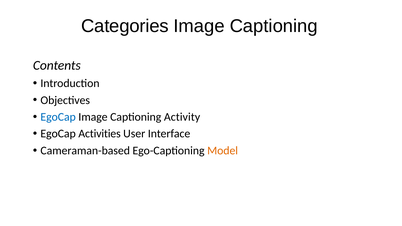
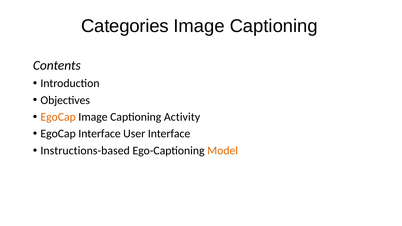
EgoCap at (58, 117) colour: blue -> orange
EgoCap Activities: Activities -> Interface
Cameraman-based: Cameraman-based -> Instructions-based
